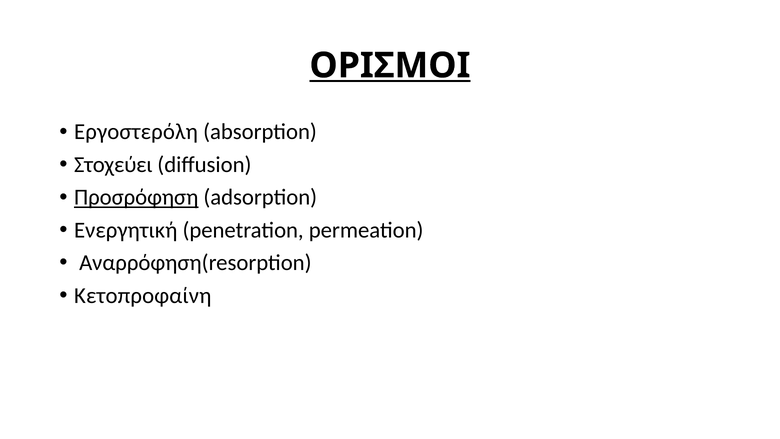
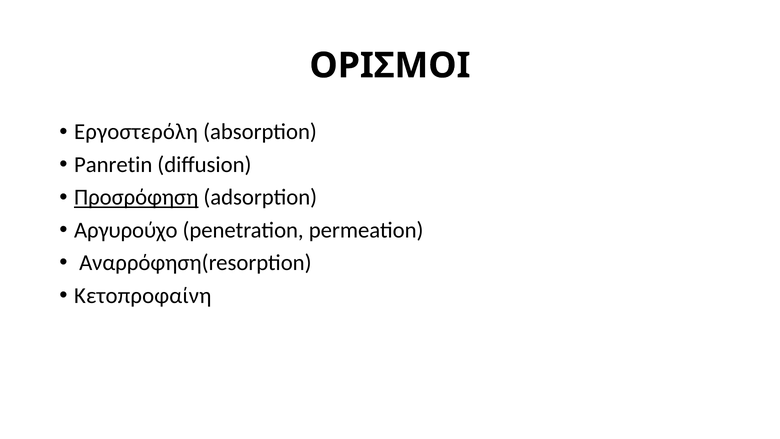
ΟΡΙΣΜΟΙ underline: present -> none
Στοχεύει: Στοχεύει -> Panretin
Ενεργητική: Ενεργητική -> Αργυρούχο
